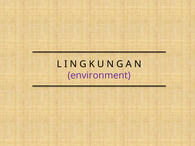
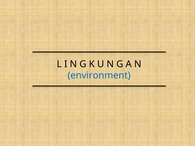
environment colour: purple -> blue
